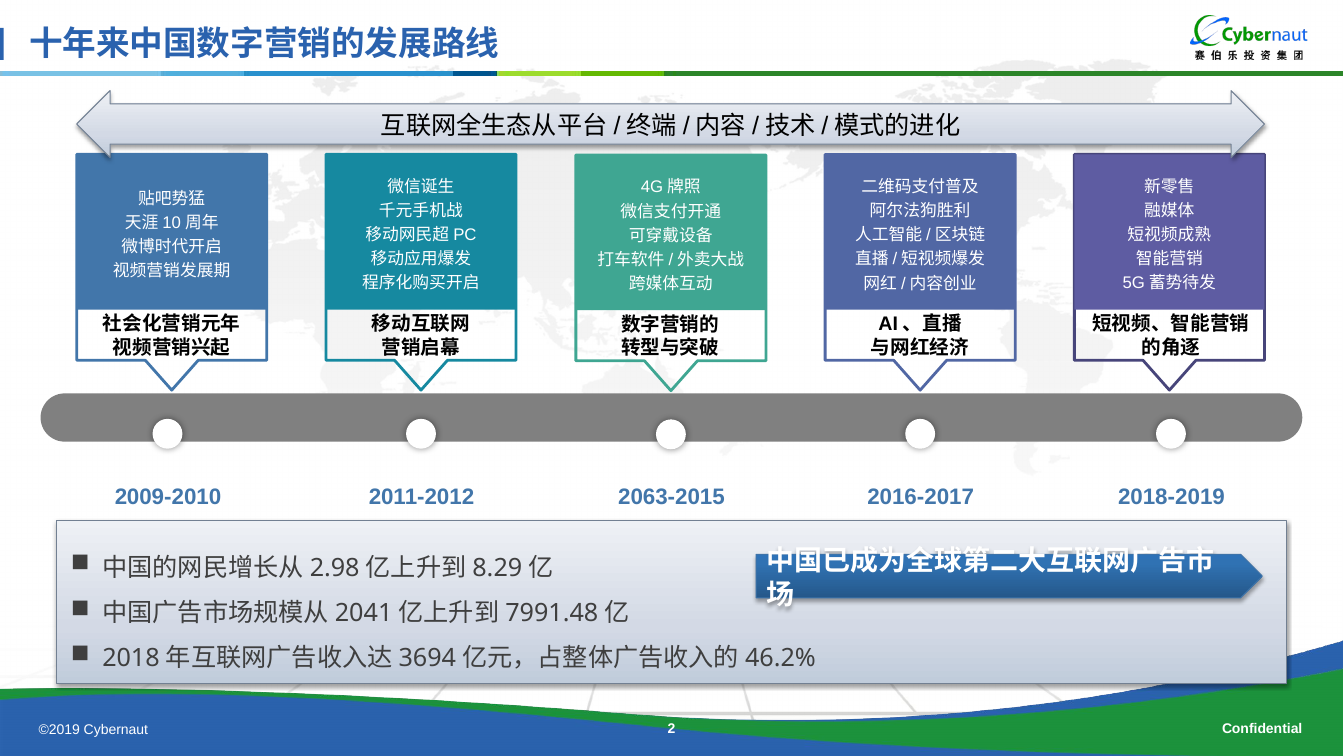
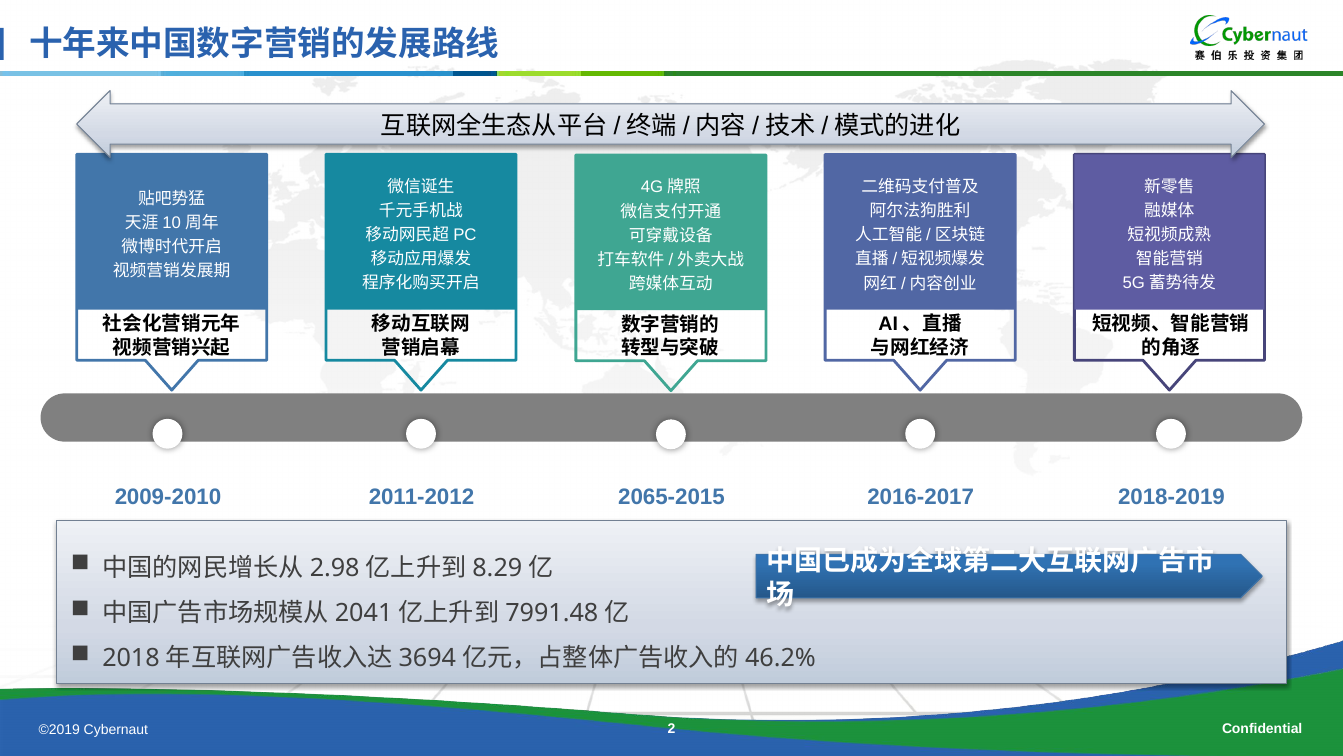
2063-2015: 2063-2015 -> 2065-2015
